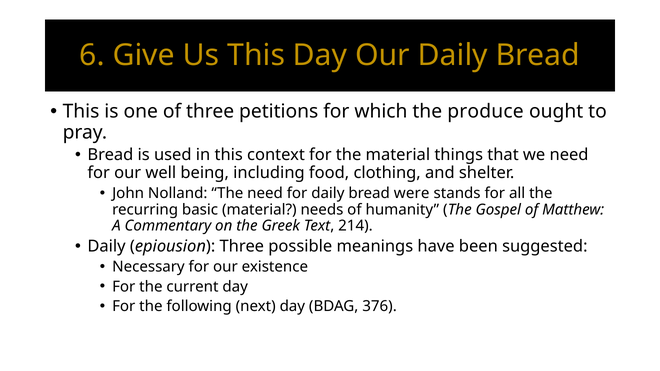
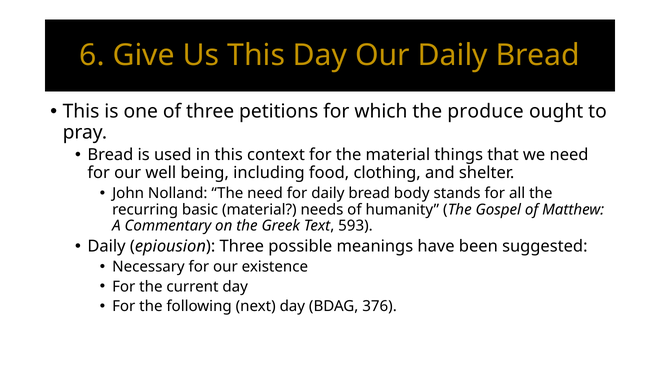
were: were -> body
214: 214 -> 593
